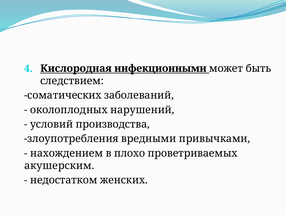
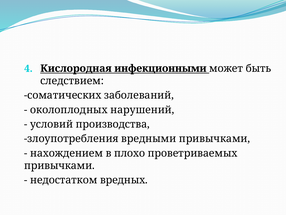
акушерским at (59, 165): акушерским -> привычками
женских: женских -> вредных
